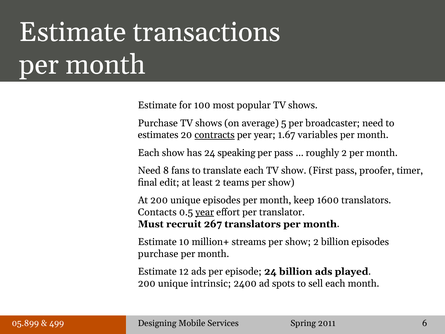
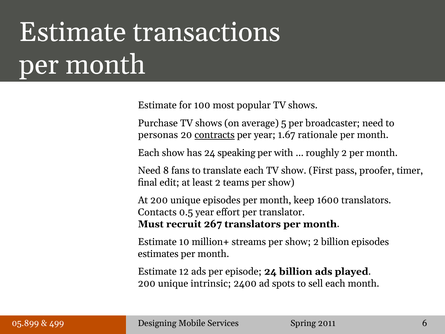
estimates: estimates -> personas
variables: variables -> rationale
per pass: pass -> with
year at (205, 212) underline: present -> none
purchase at (158, 254): purchase -> estimates
